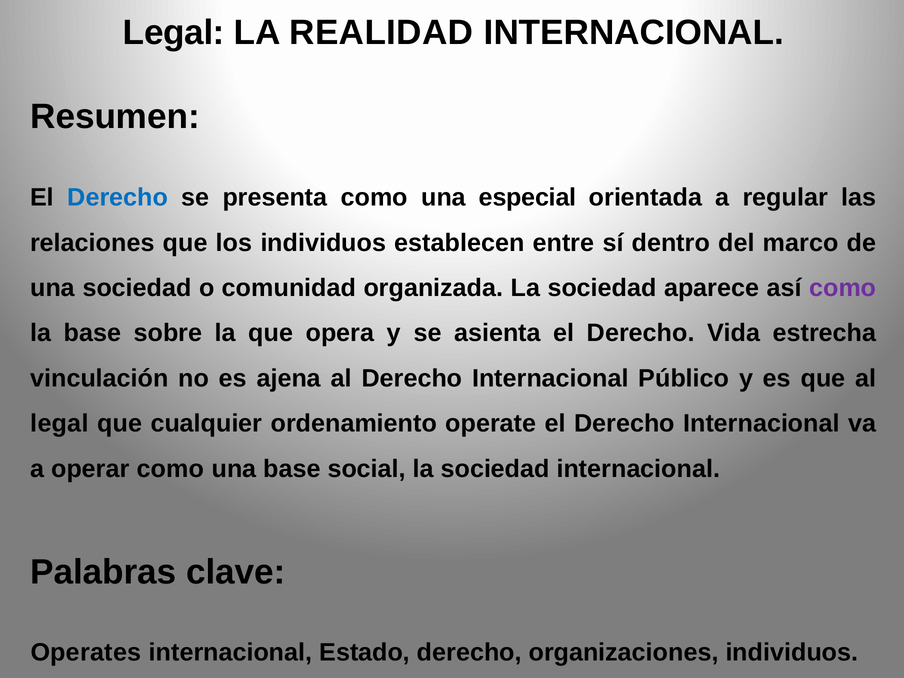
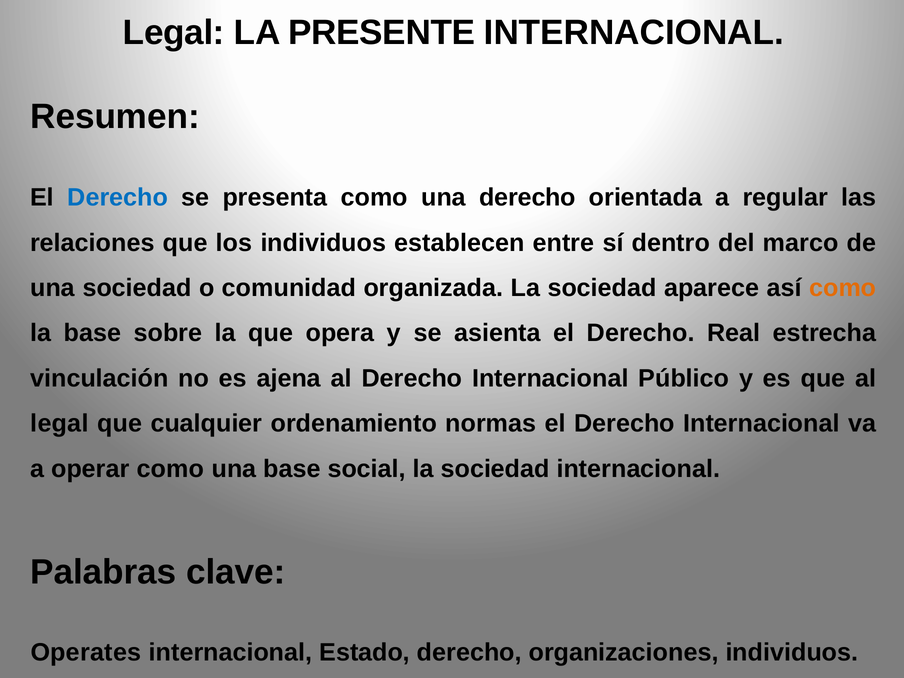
REALIDAD: REALIDAD -> PRESENTE
una especial: especial -> derecho
como at (843, 288) colour: purple -> orange
Vida: Vida -> Real
operate: operate -> normas
